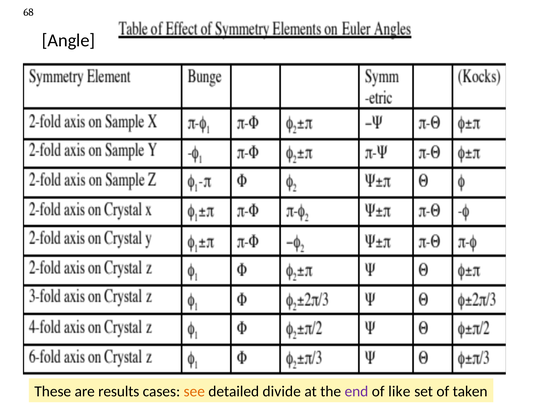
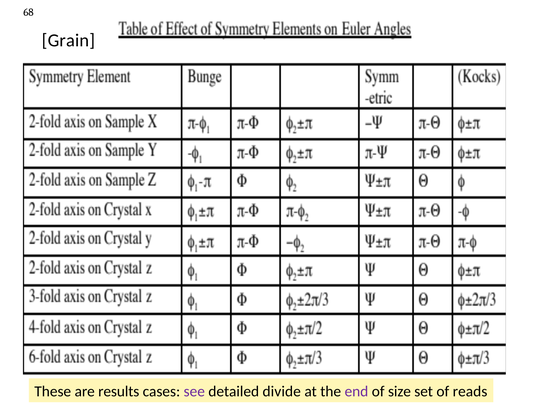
Angle: Angle -> Grain
see colour: orange -> purple
like: like -> size
taken: taken -> reads
